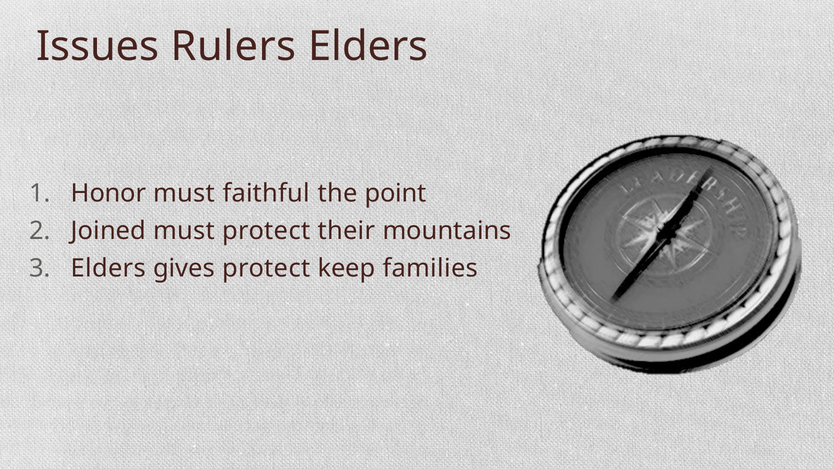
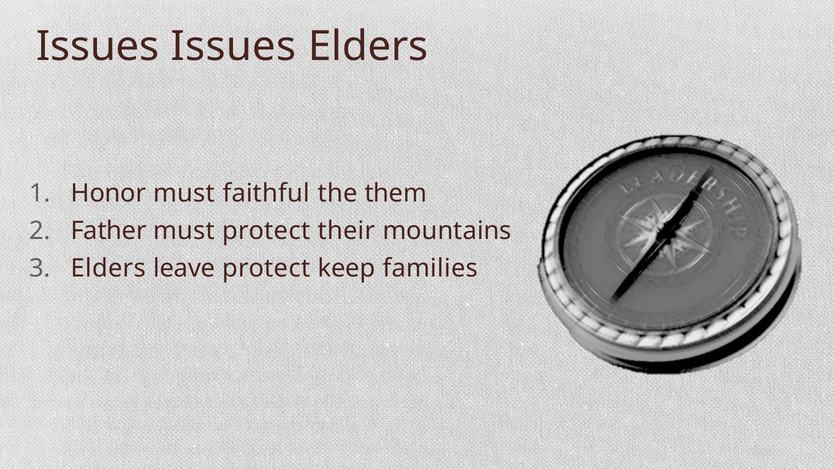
Issues Rulers: Rulers -> Issues
point: point -> them
Joined: Joined -> Father
gives: gives -> leave
